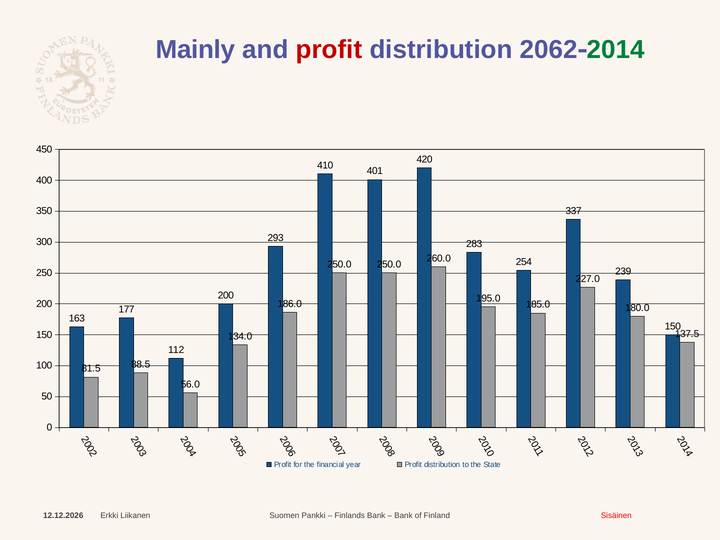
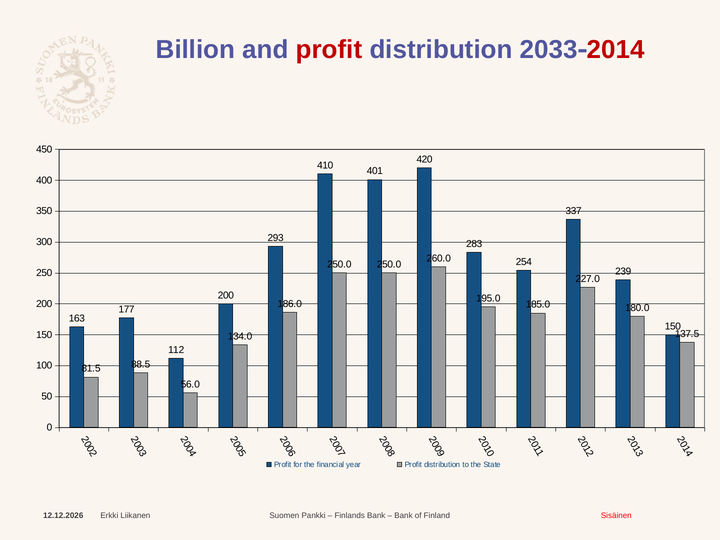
Mainly: Mainly -> Billion
2062: 2062 -> 2033
2014 colour: green -> red
